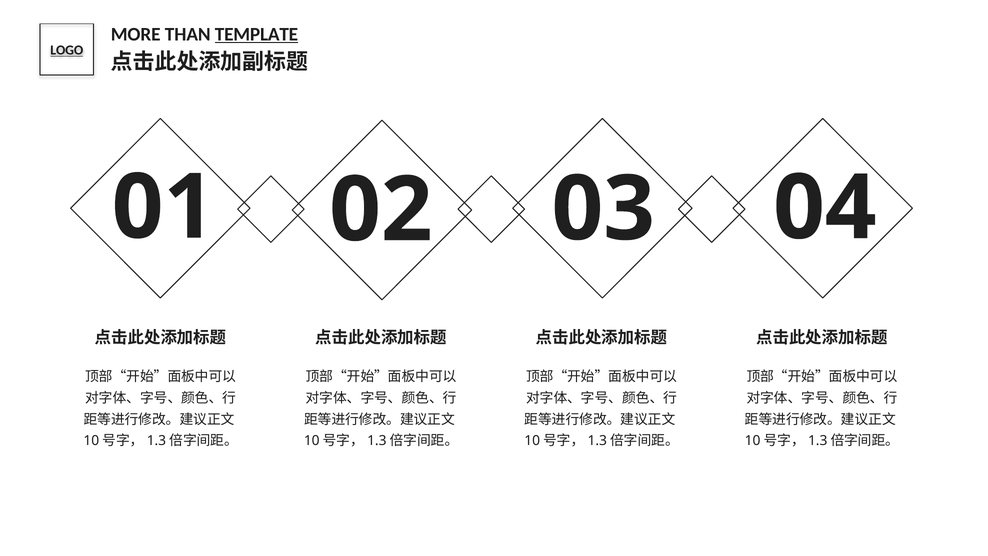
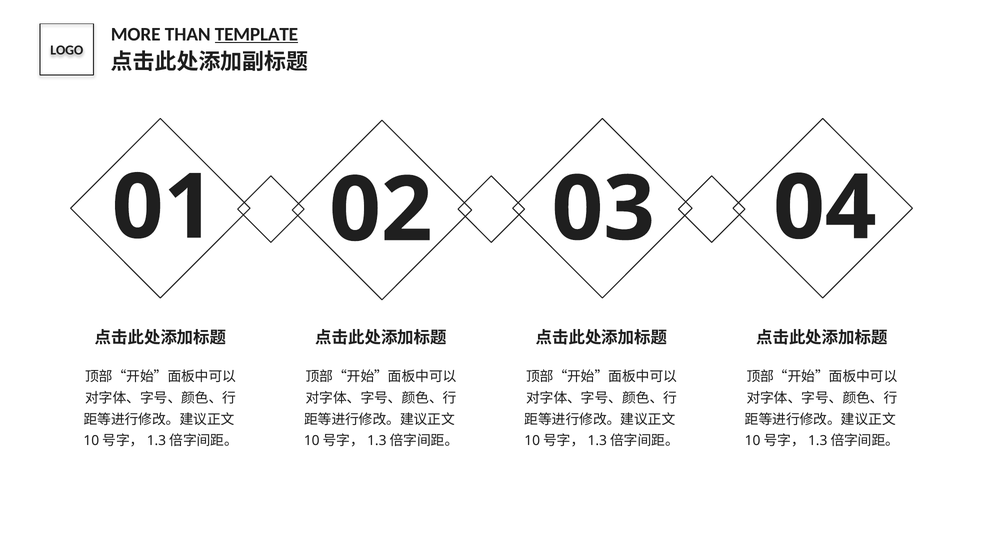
LOGO underline: present -> none
